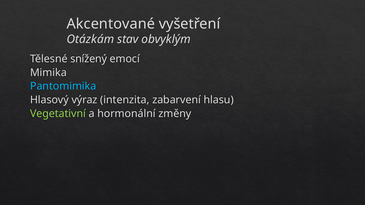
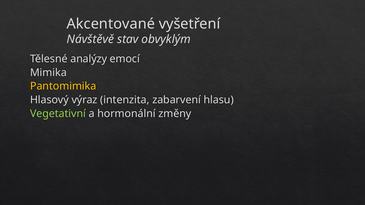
Otázkám: Otázkám -> Návštěvě
snížený: snížený -> analýzy
Pantomimika colour: light blue -> yellow
